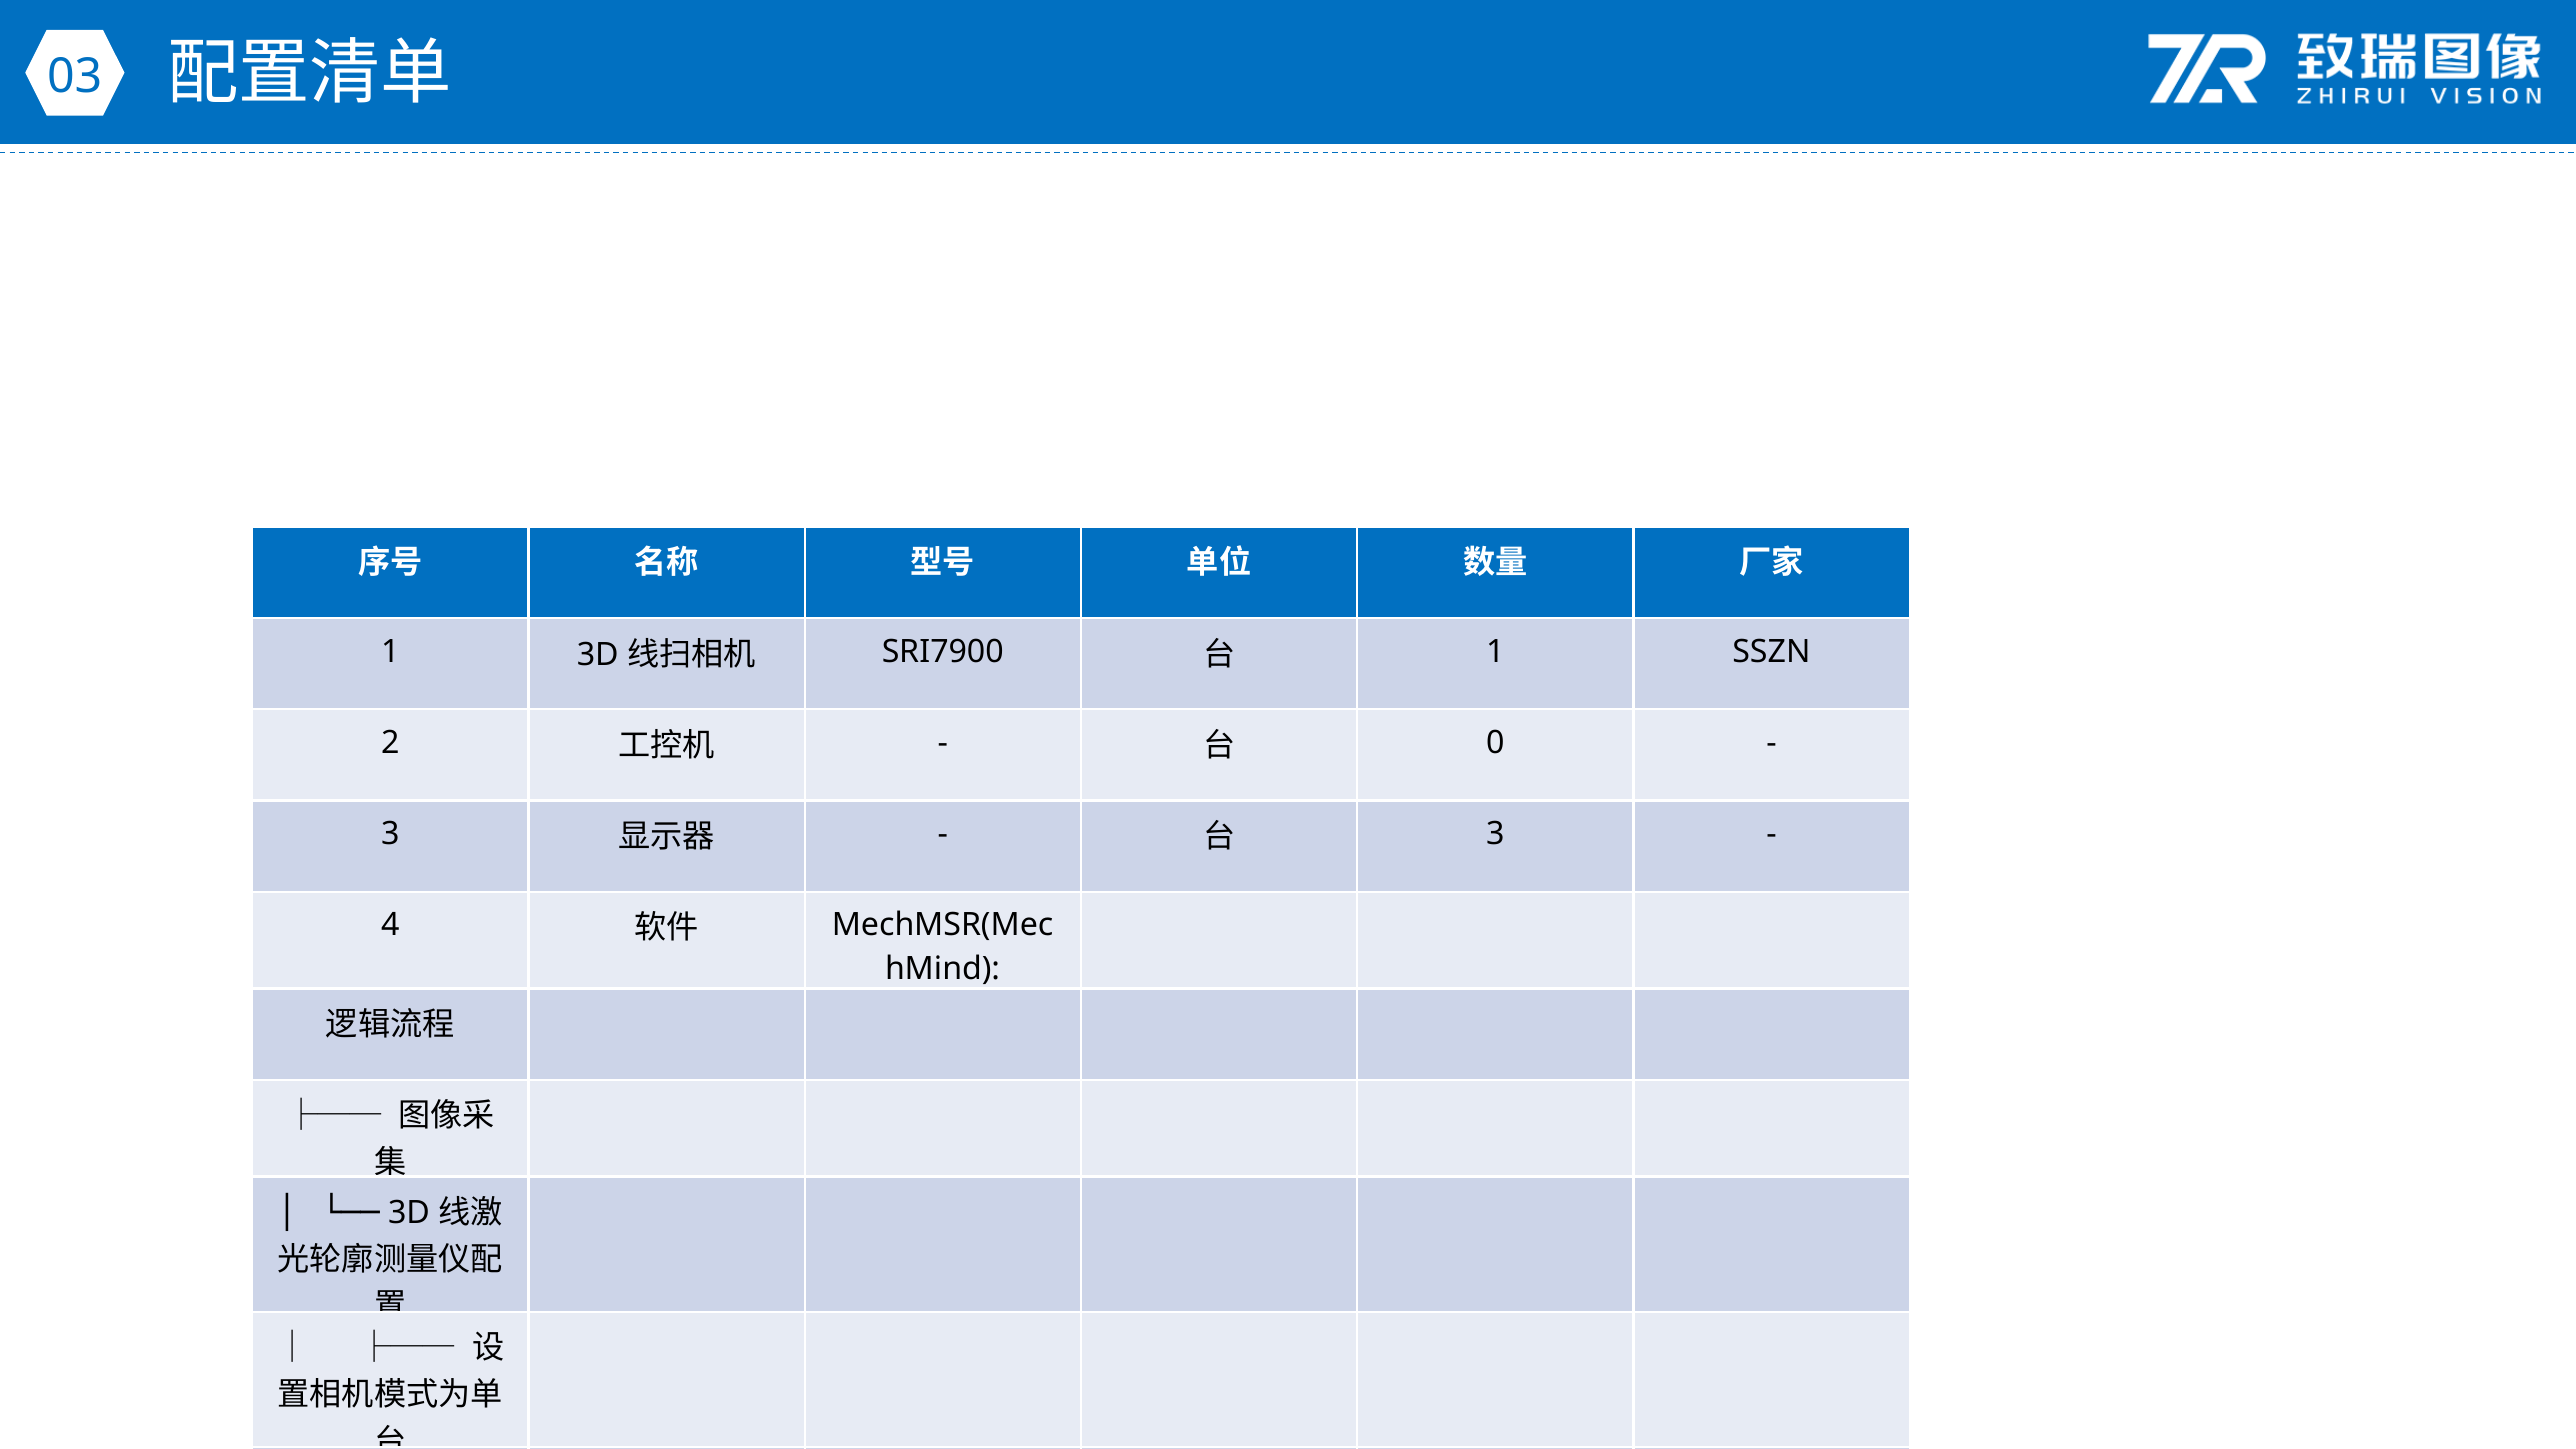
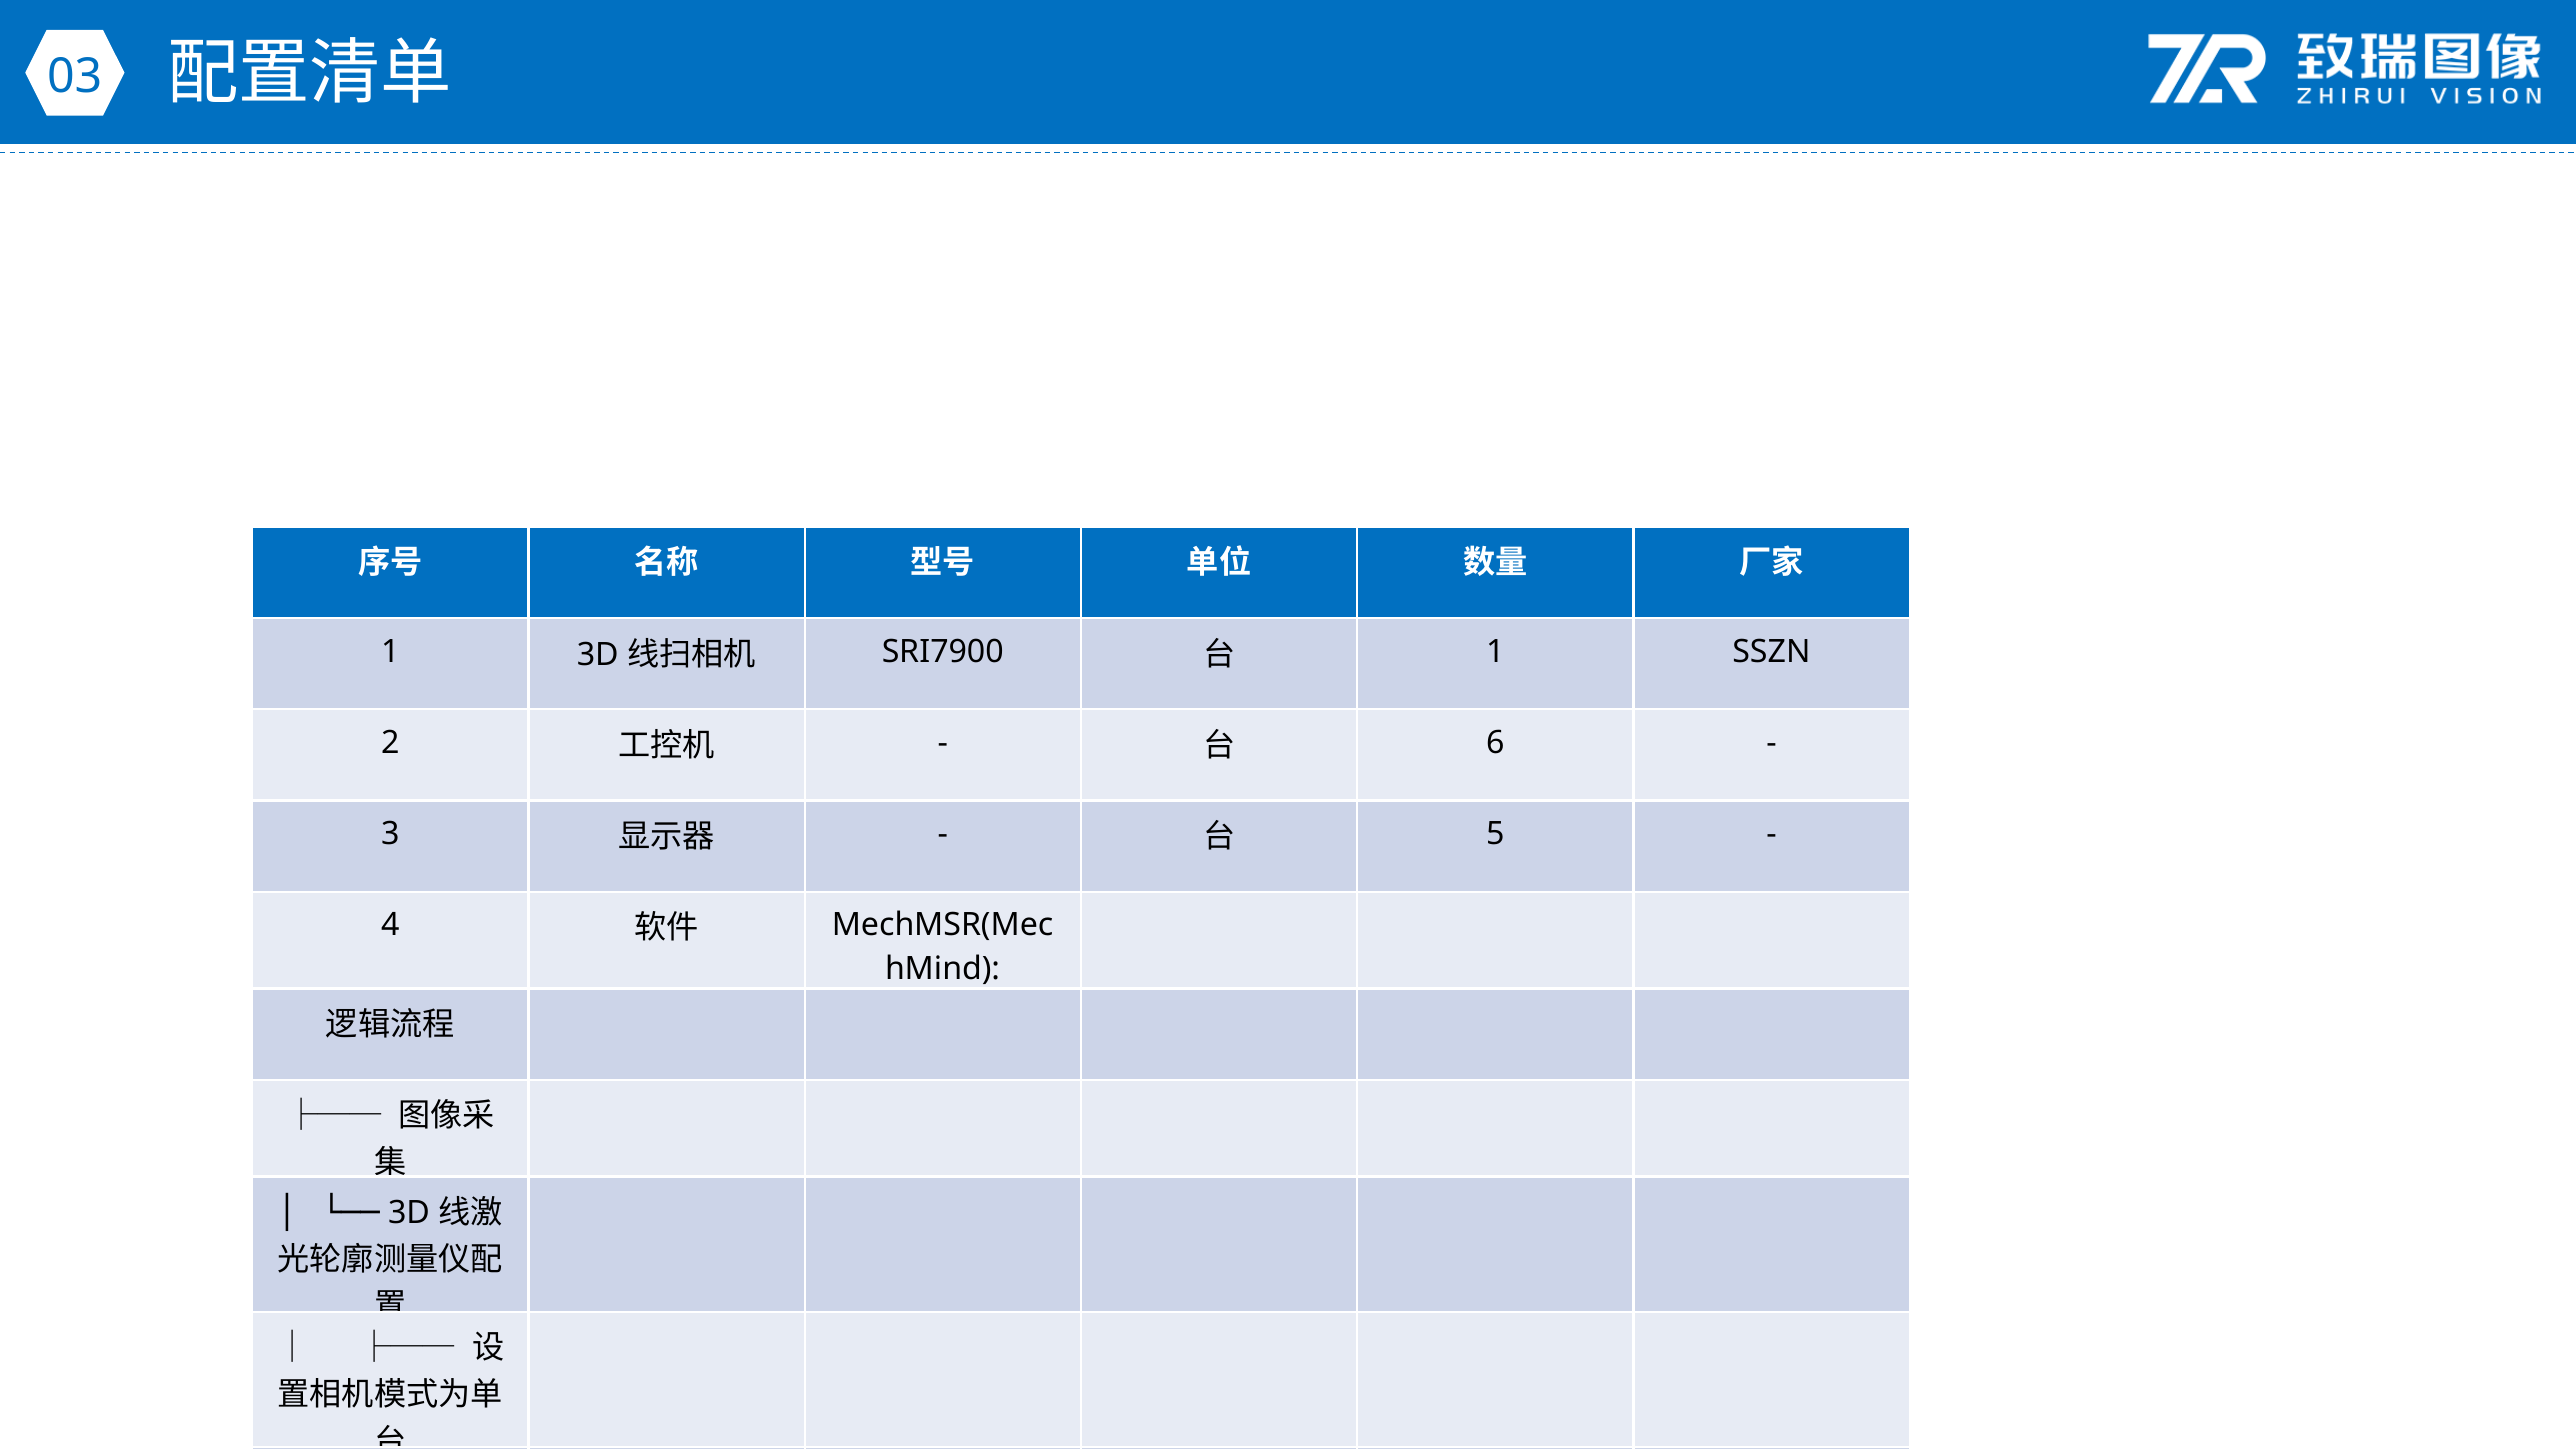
0: 0 -> 6
3 at (1495, 834): 3 -> 5
